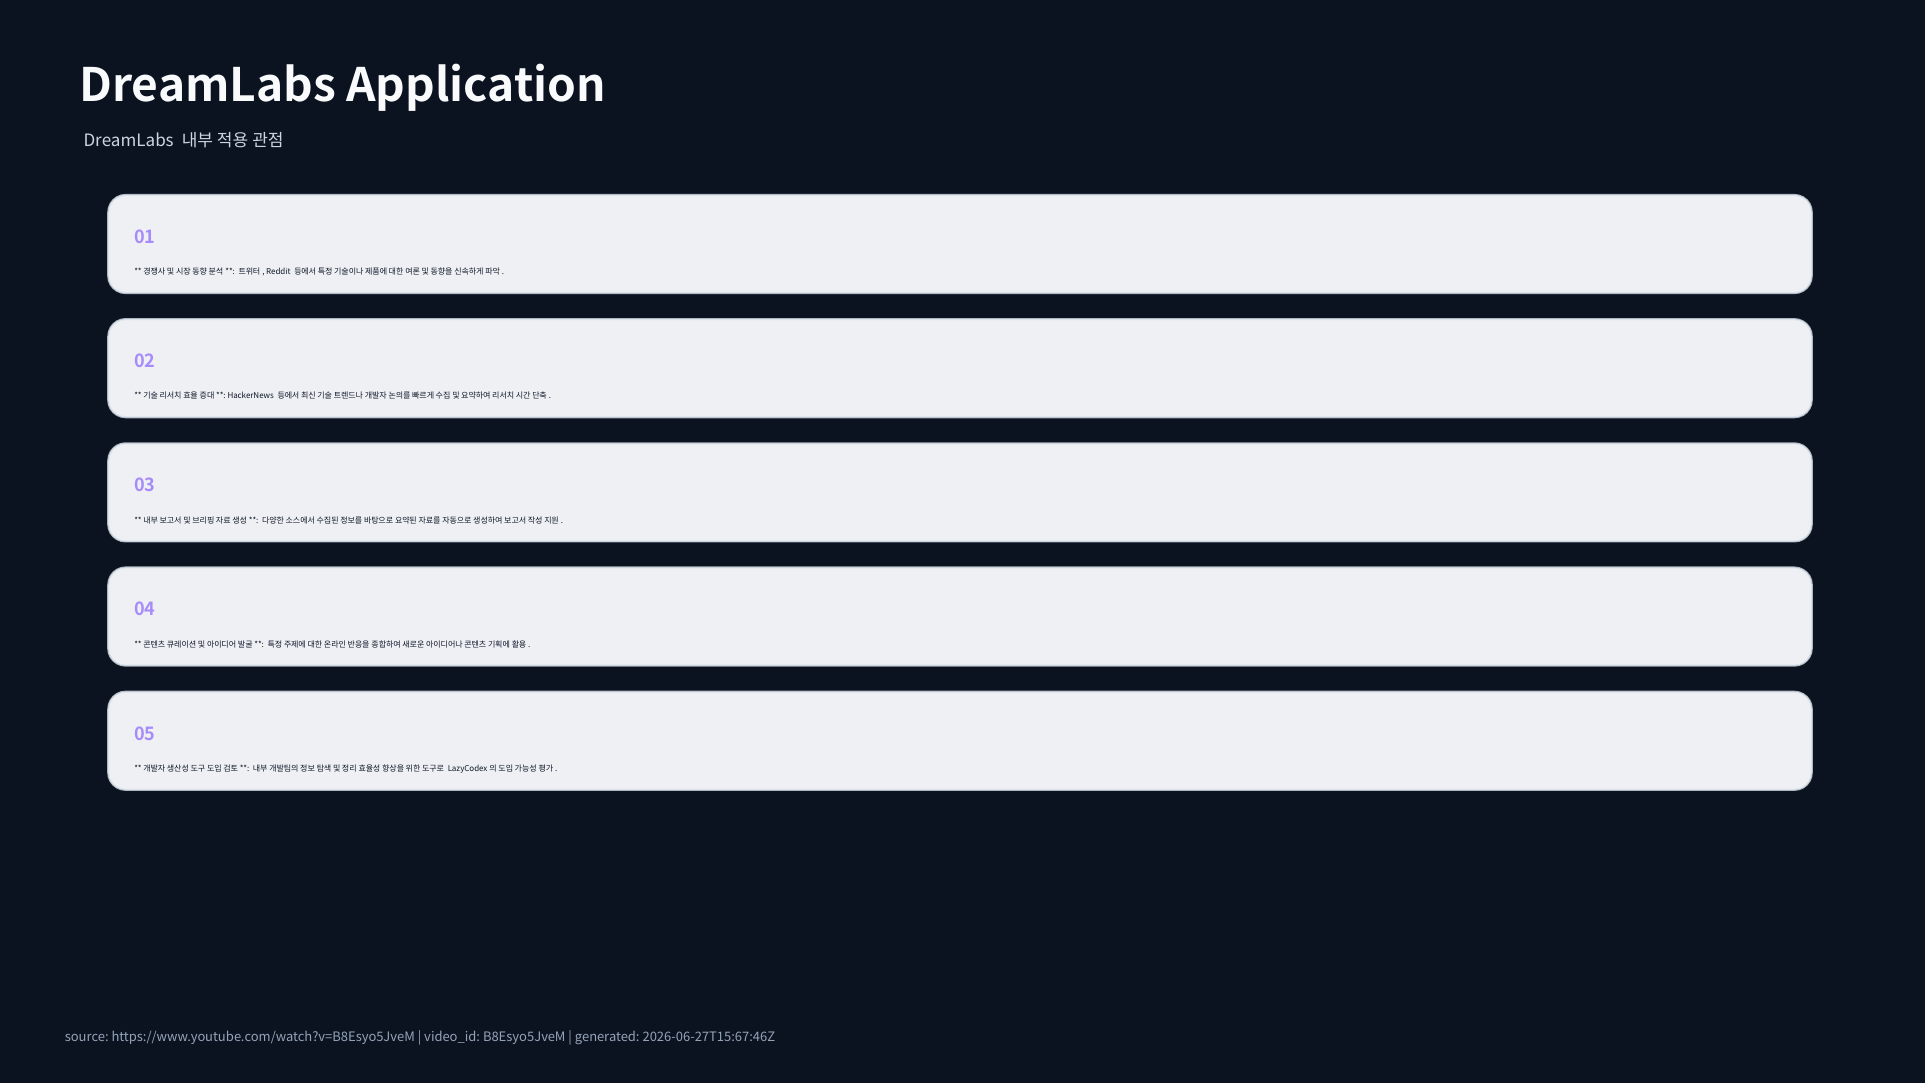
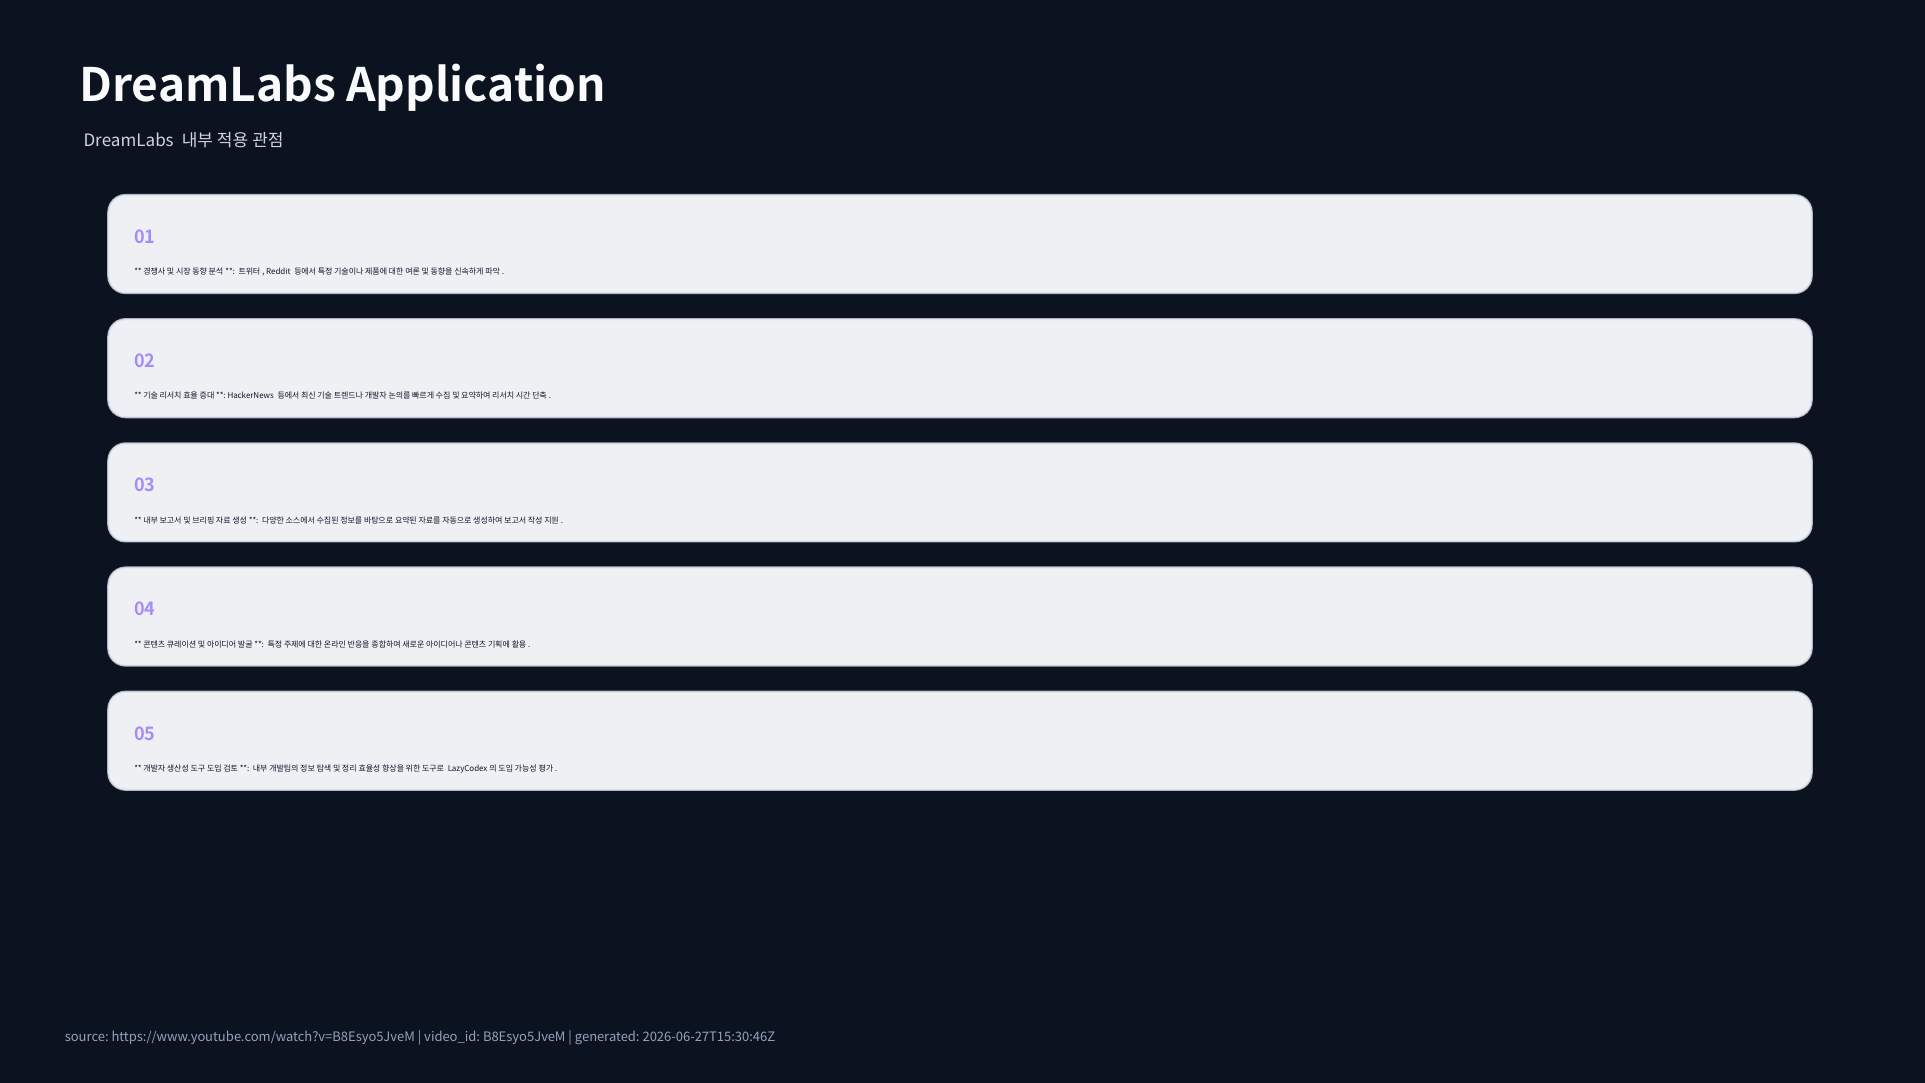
2026-06-27T15:67:46Z: 2026-06-27T15:67:46Z -> 2026-06-27T15:30:46Z
